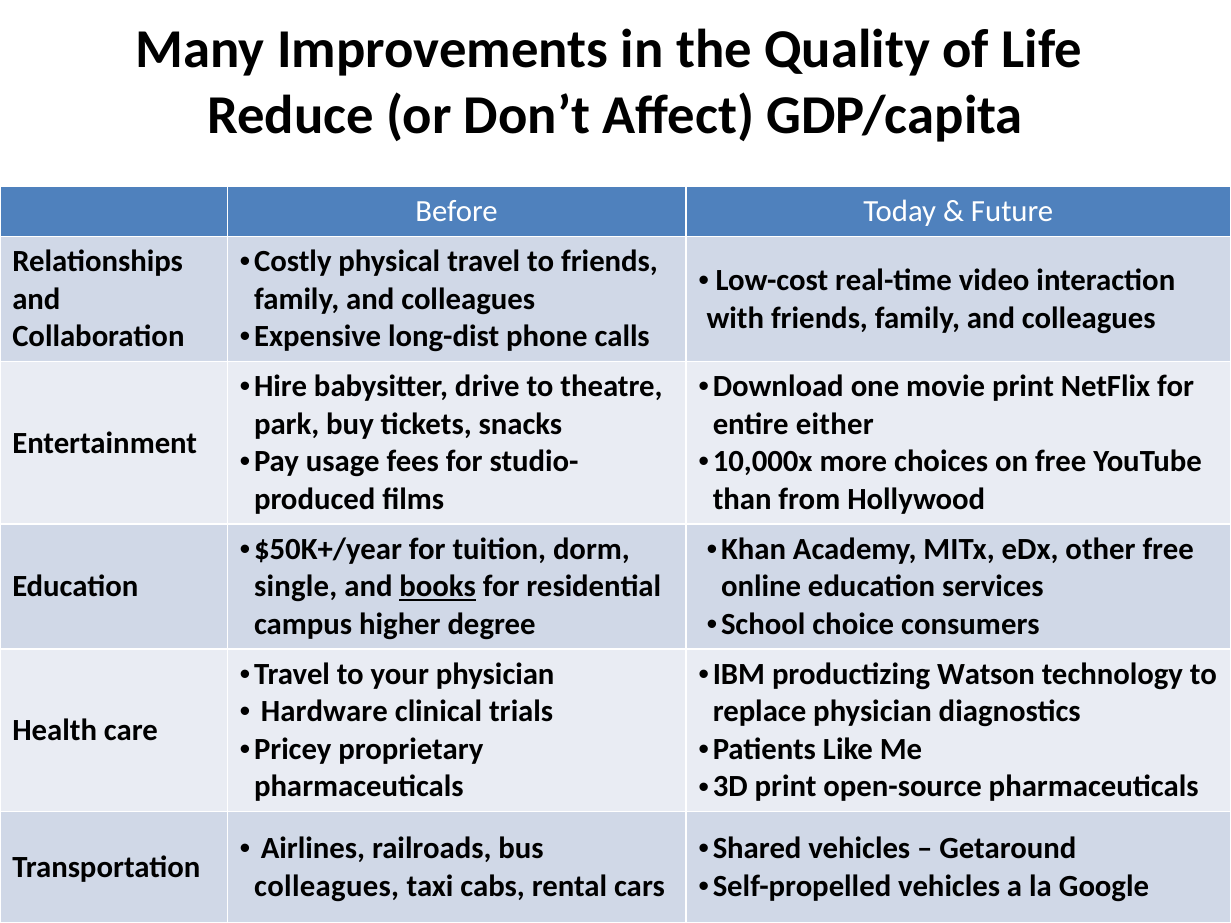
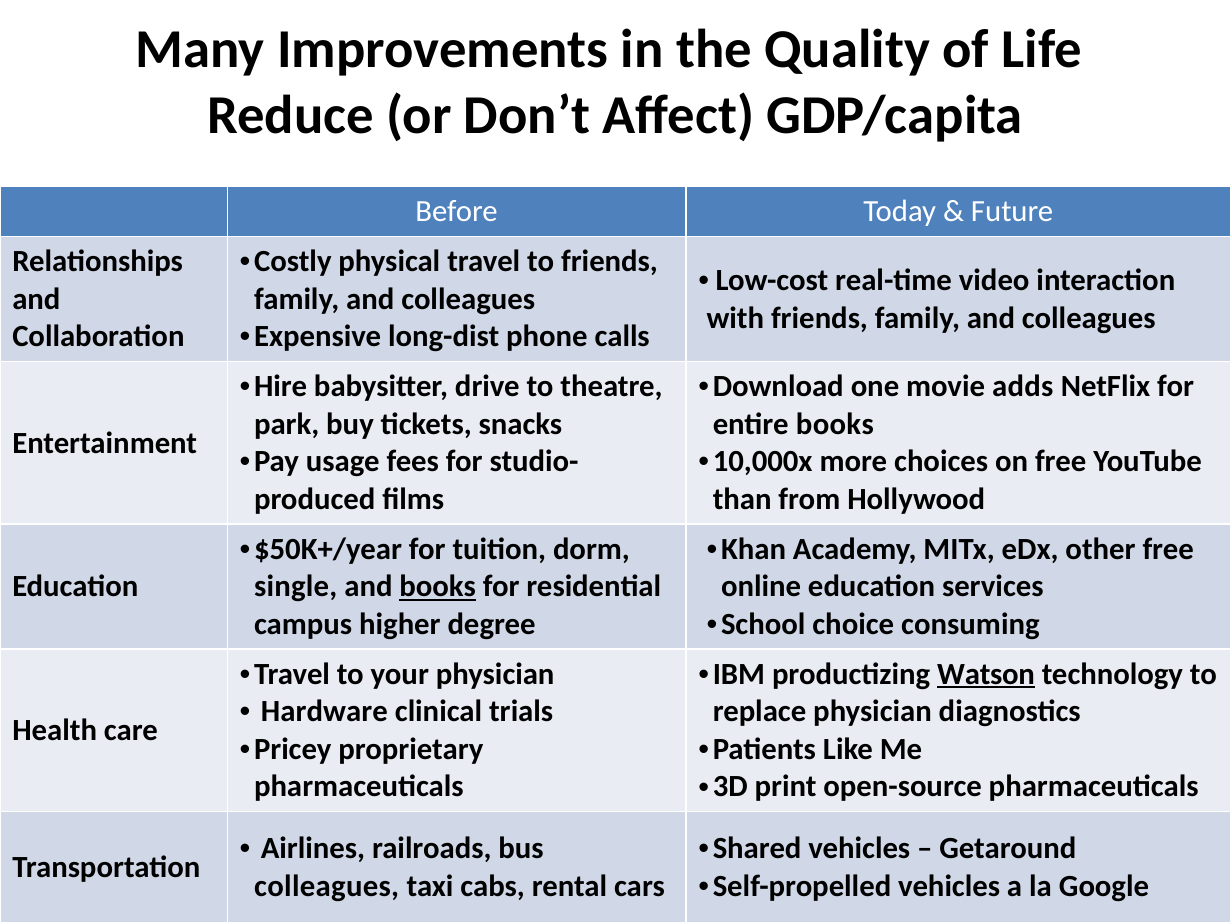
movie print: print -> adds
entire either: either -> books
consumers: consumers -> consuming
Watson underline: none -> present
